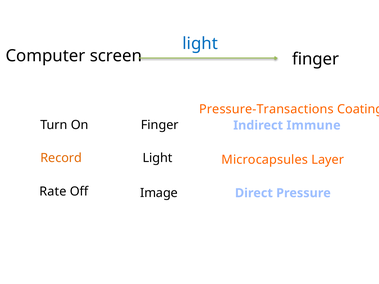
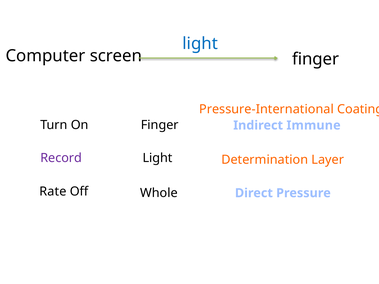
Pressure-Transactions: Pressure-Transactions -> Pressure-International
Record colour: orange -> purple
Microcapsules: Microcapsules -> Determination
Image: Image -> Whole
